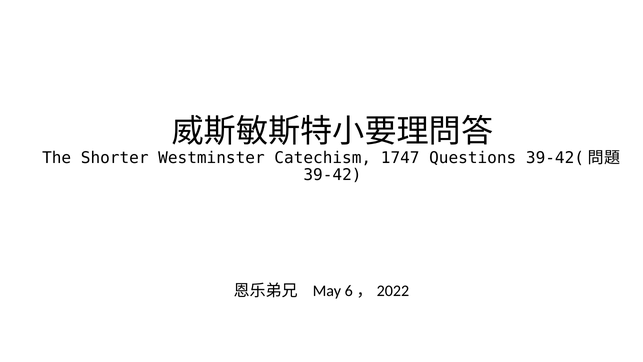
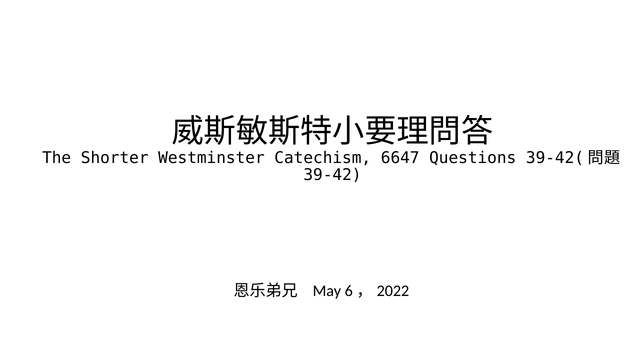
1747: 1747 -> 6647
